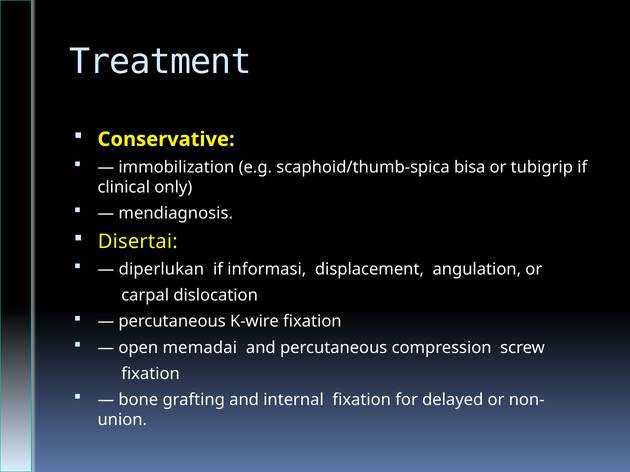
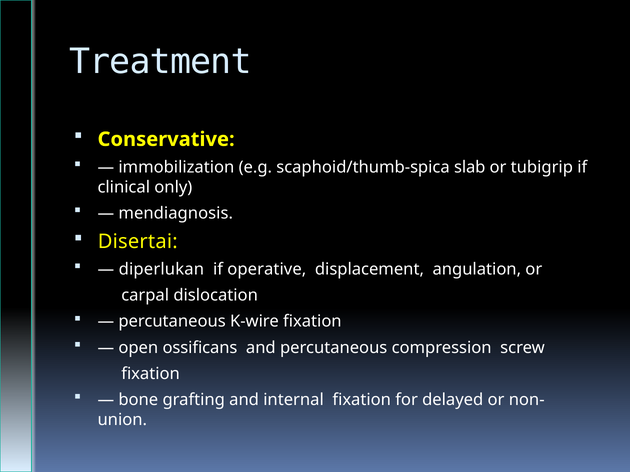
bisa: bisa -> slab
informasi: informasi -> operative
memadai: memadai -> ossificans
